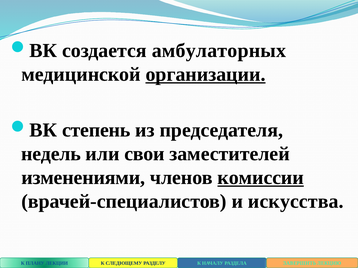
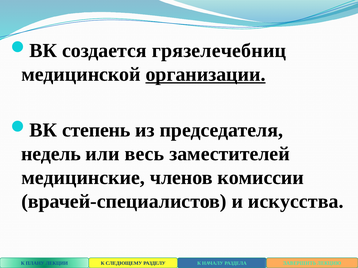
амбулаторных: амбулаторных -> грязелечебниц
свои: свои -> весь
изменениями: изменениями -> медицинские
комиссии underline: present -> none
